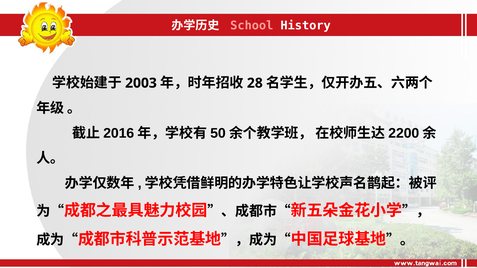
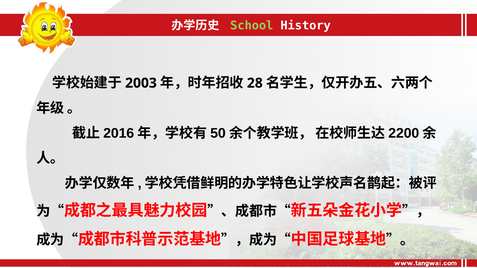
School colour: pink -> light green
